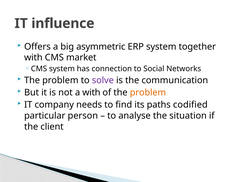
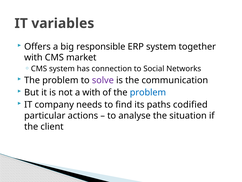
influence: influence -> variables
asymmetric: asymmetric -> responsible
problem at (148, 92) colour: orange -> blue
person: person -> actions
